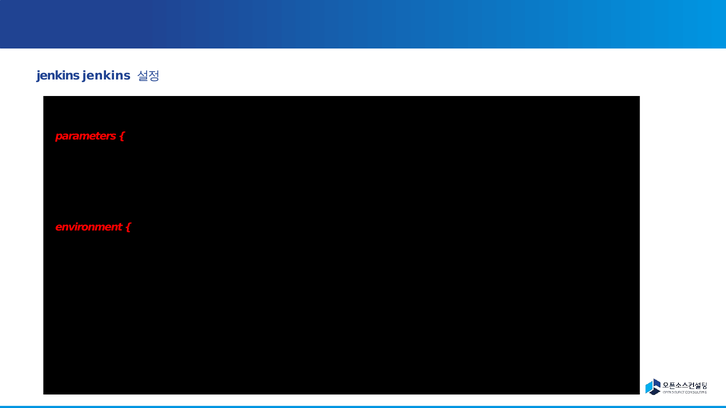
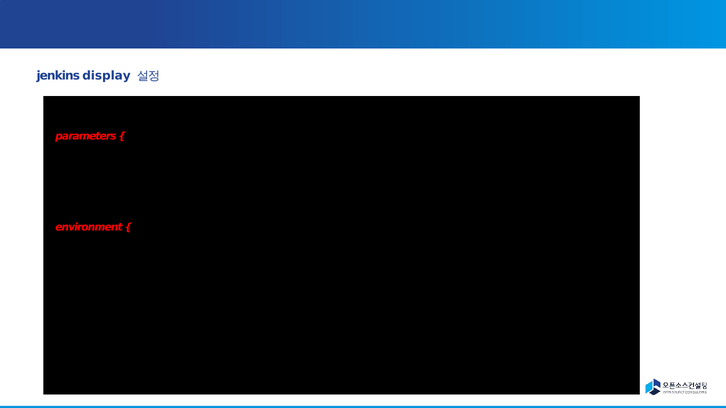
jenkins jenkins: jenkins -> display
